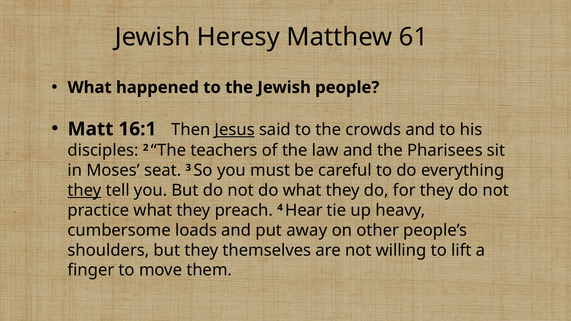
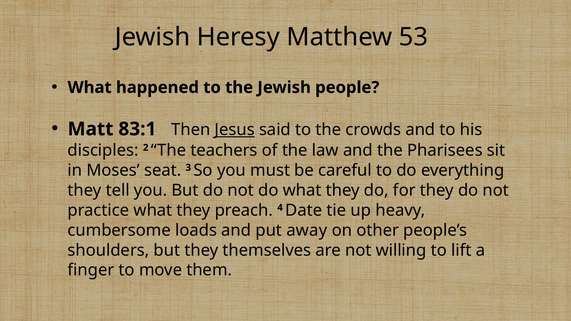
61: 61 -> 53
16:1: 16:1 -> 83:1
they at (85, 190) underline: present -> none
Hear: Hear -> Date
